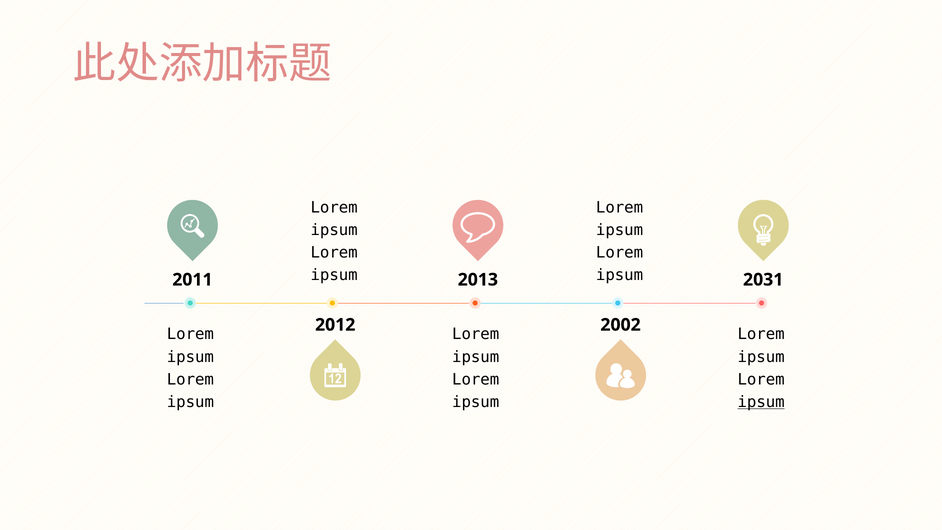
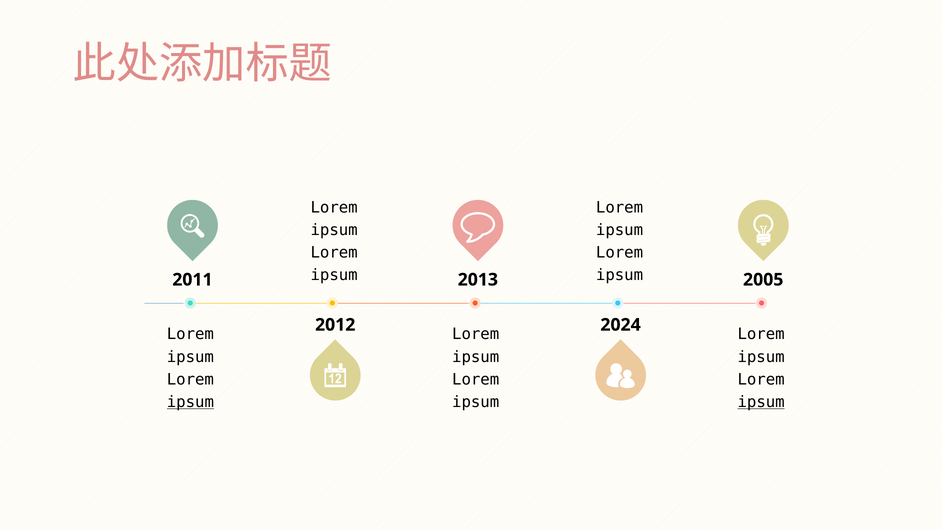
2031: 2031 -> 2005
2002: 2002 -> 2024
ipsum at (190, 402) underline: none -> present
